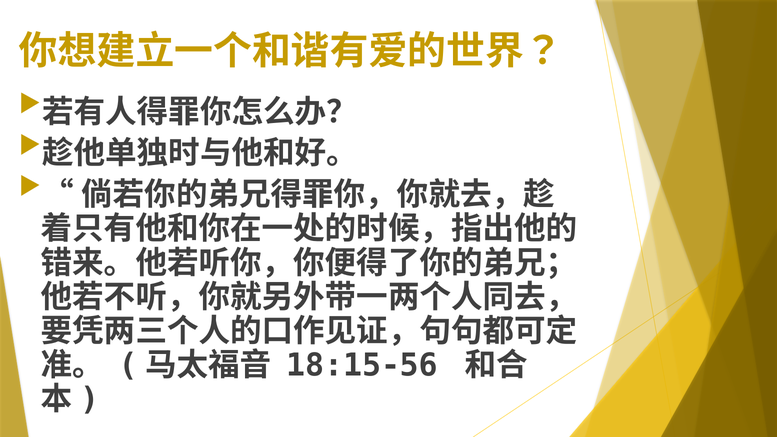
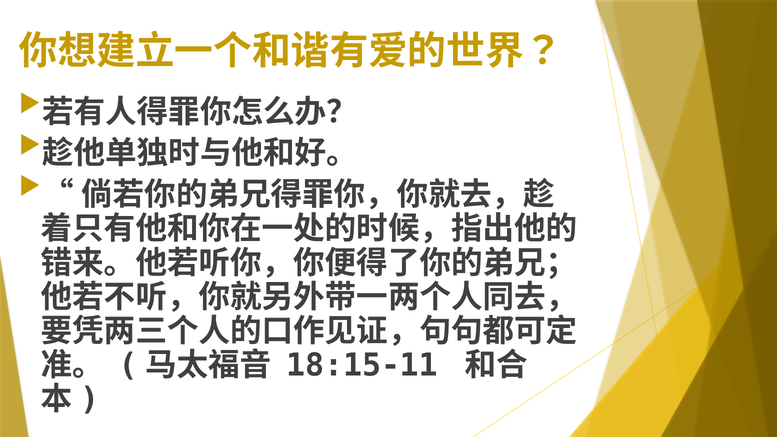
18:15-56: 18:15-56 -> 18:15-11
